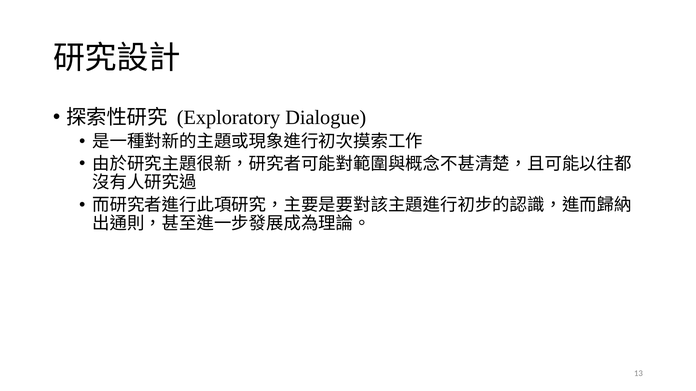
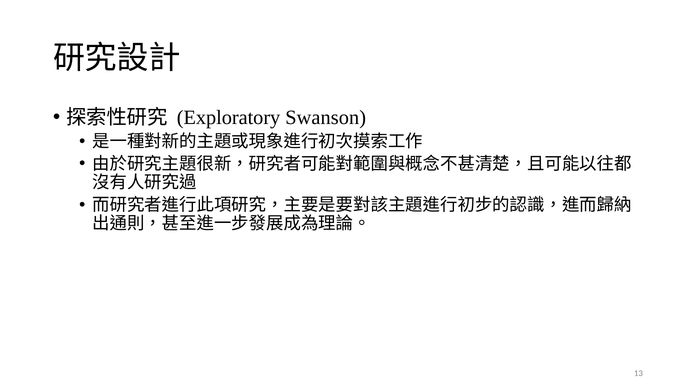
Dialogue: Dialogue -> Swanson
